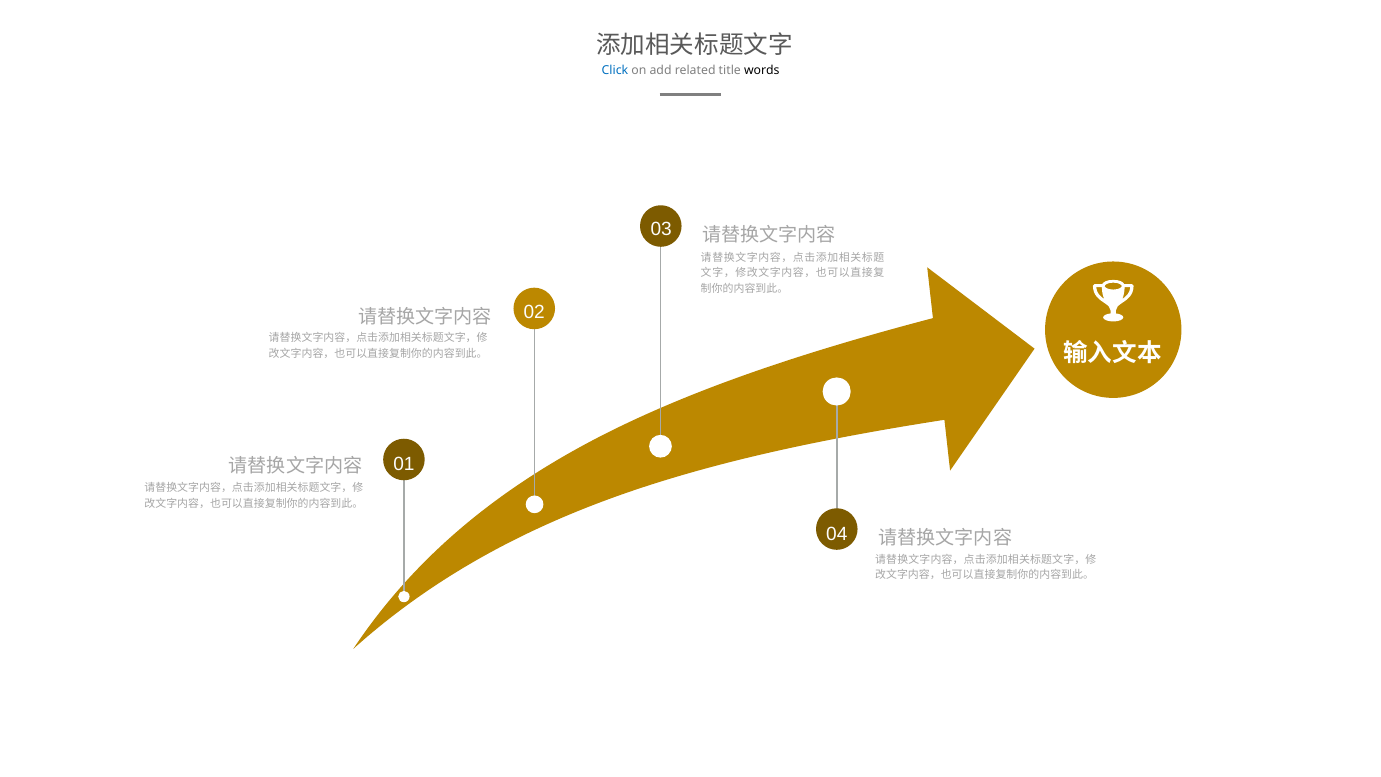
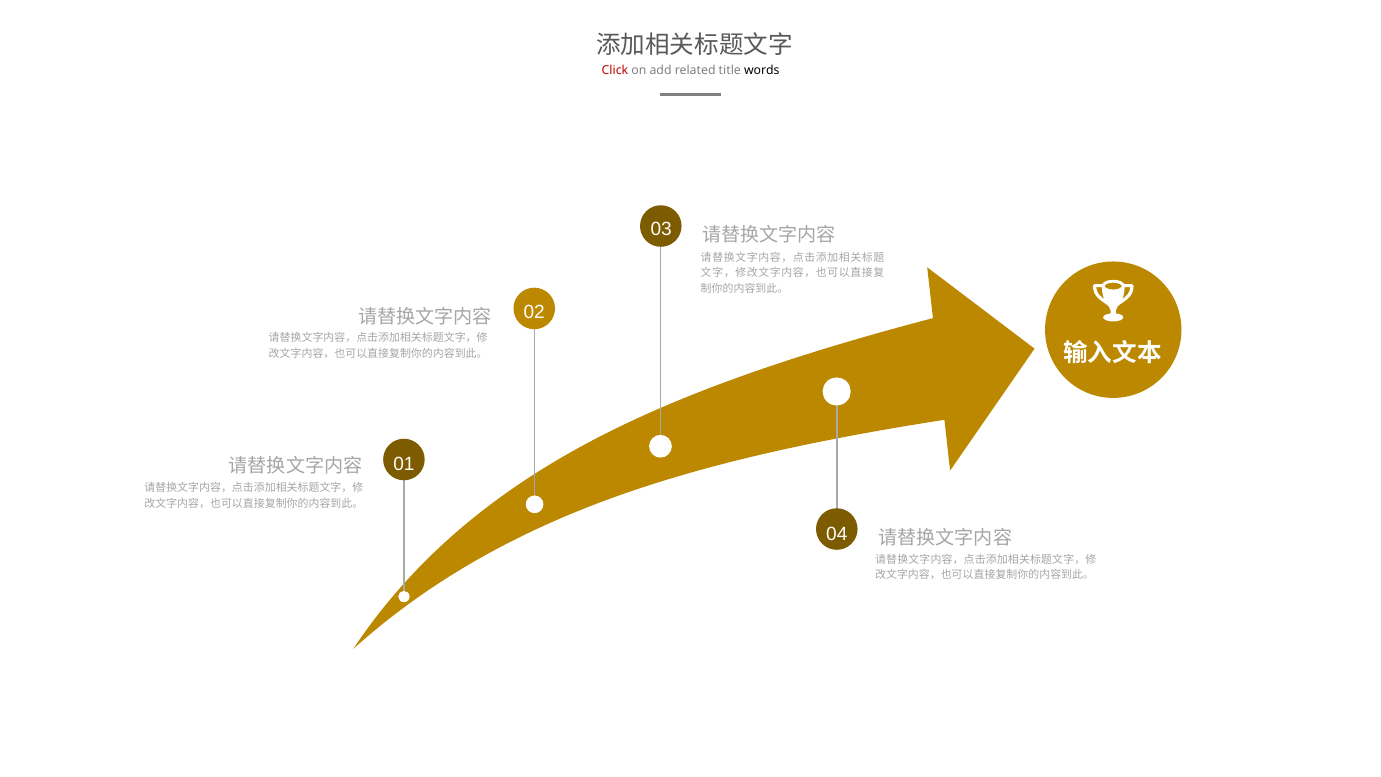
Click colour: blue -> red
